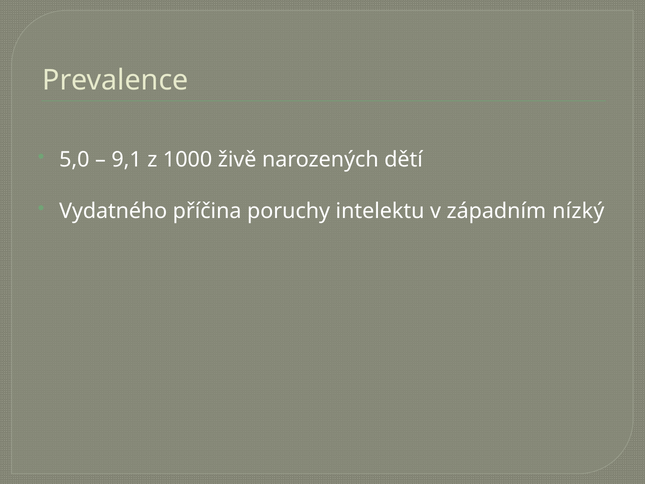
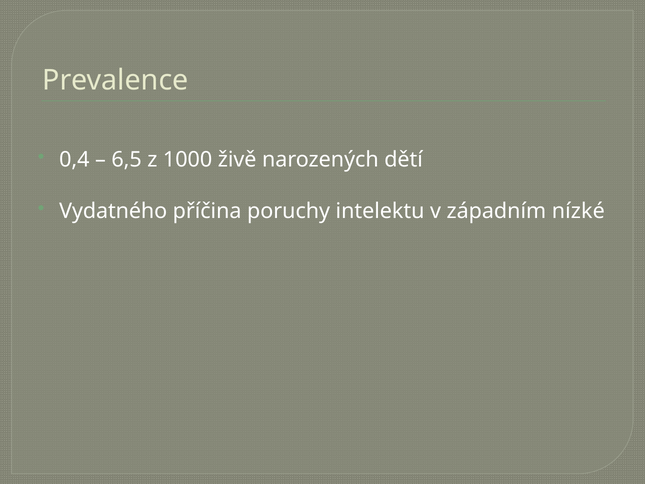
5,0: 5,0 -> 0,4
9,1: 9,1 -> 6,5
nízký: nízký -> nízké
